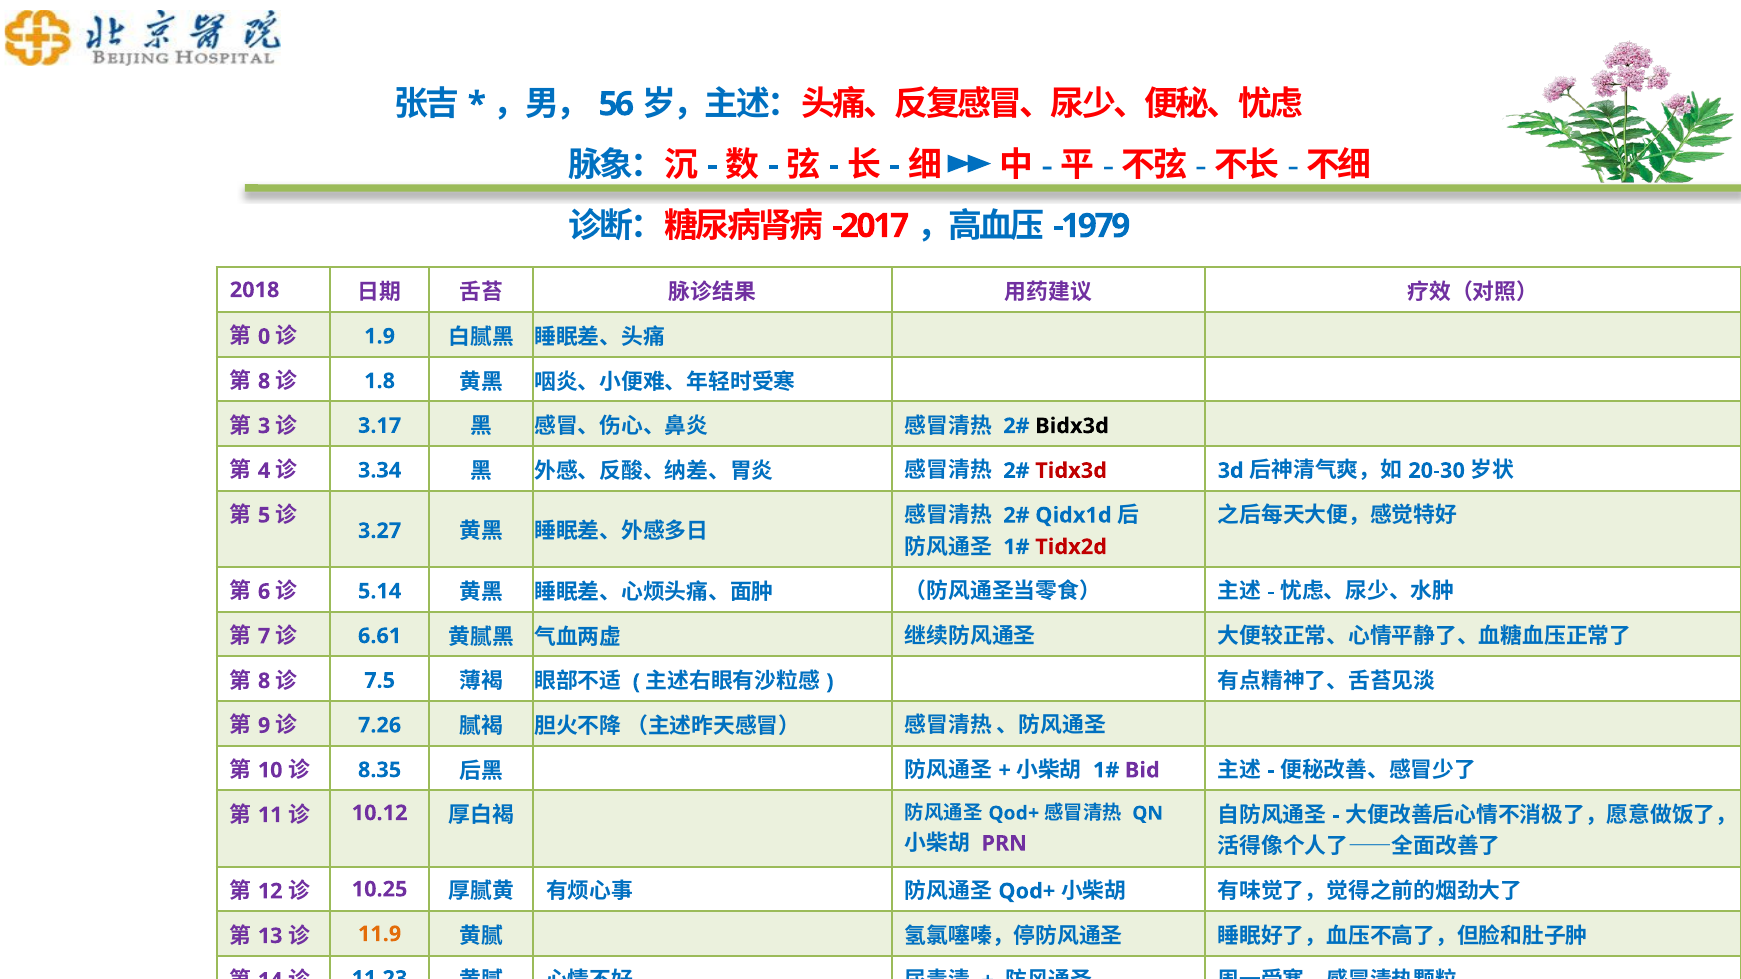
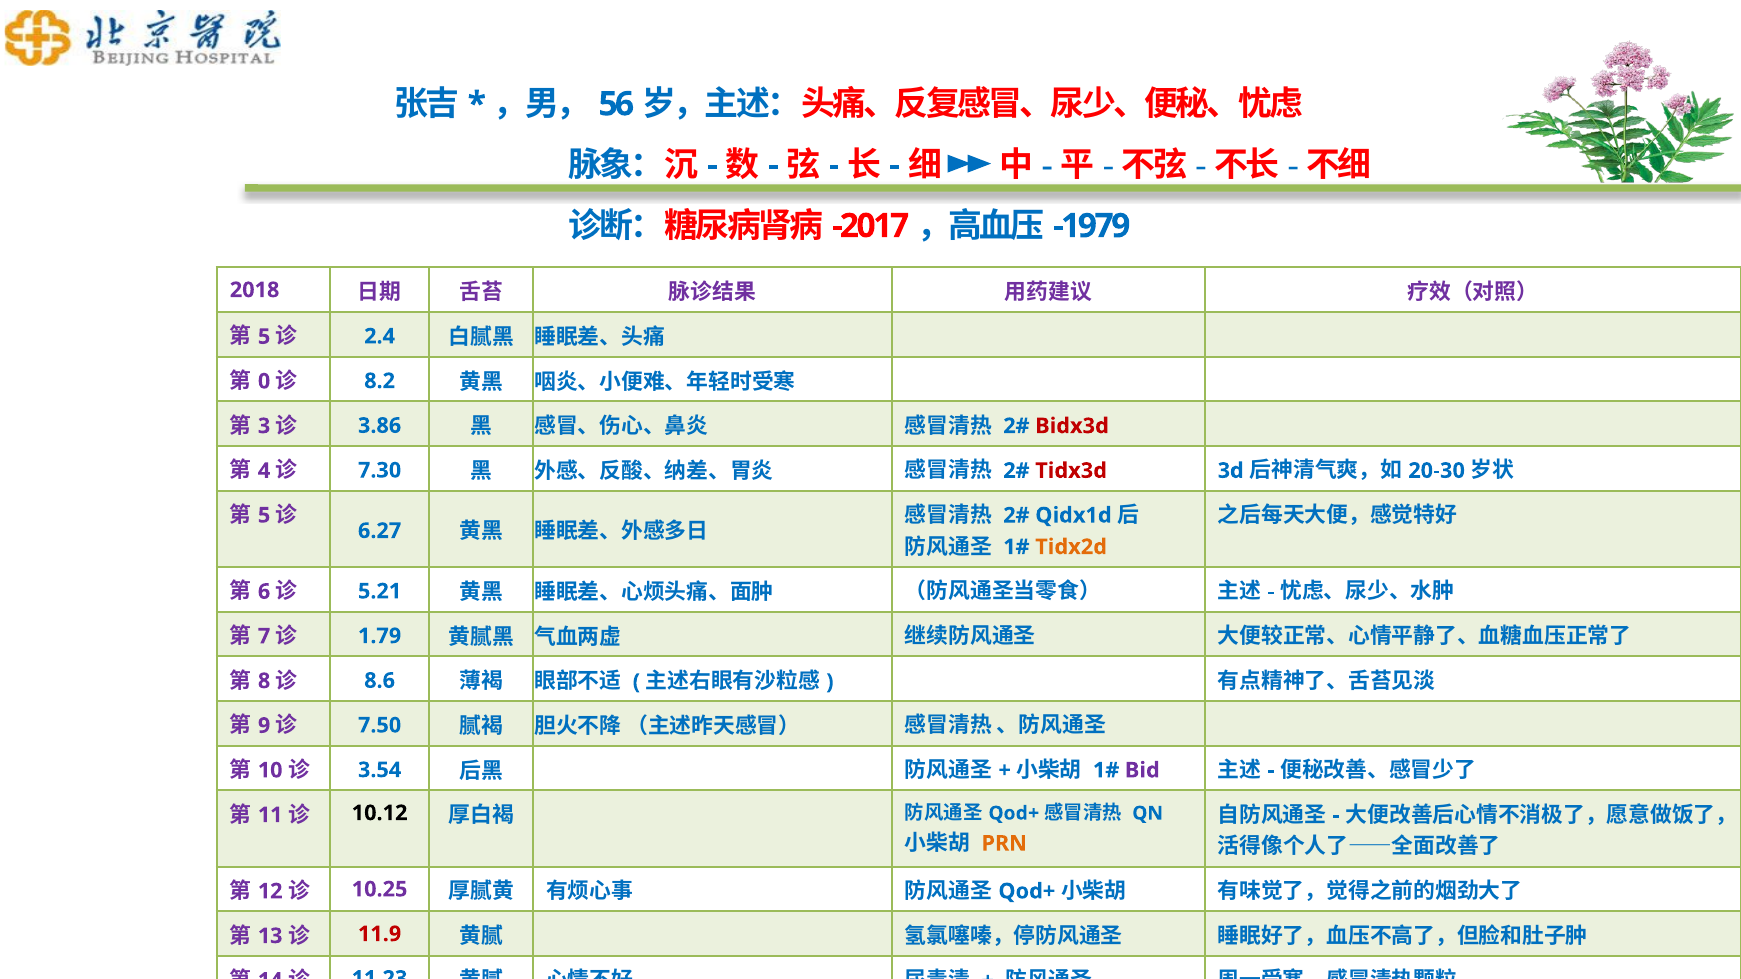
0 at (264, 337): 0 -> 5
1.9: 1.9 -> 2.4
8 at (264, 381): 8 -> 0
1.8: 1.8 -> 8.2
3.17: 3.17 -> 3.86
Bidx3d colour: black -> red
3.34: 3.34 -> 7.30
3.27: 3.27 -> 6.27
Tidx2d colour: red -> orange
5.14: 5.14 -> 5.21
6.61: 6.61 -> 1.79
7.5: 7.5 -> 8.6
7.26: 7.26 -> 7.50
8.35: 8.35 -> 3.54
10.12 colour: purple -> black
PRN colour: purple -> orange
11.9 colour: orange -> red
